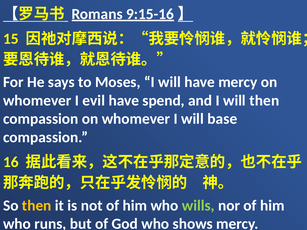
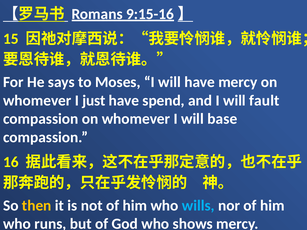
evil: evil -> just
will then: then -> fault
wills colour: light green -> light blue
